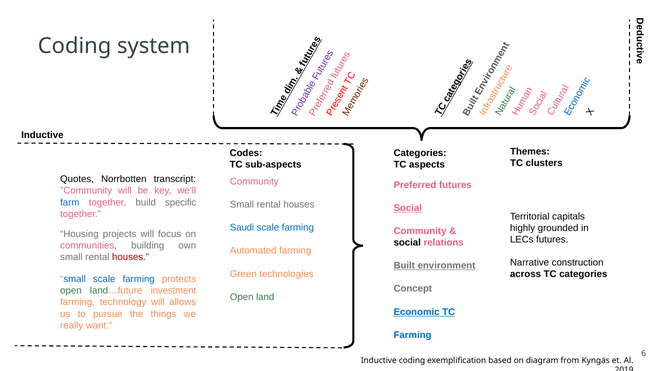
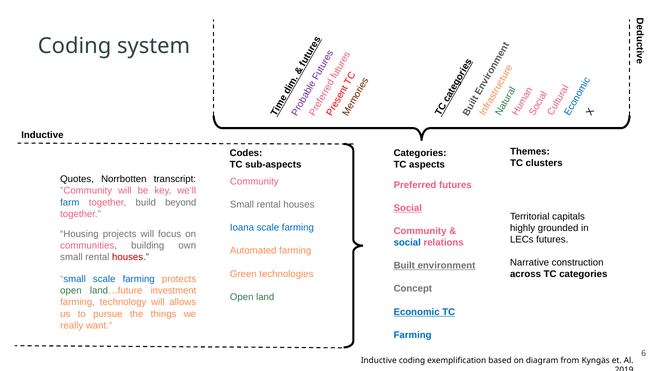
specific: specific -> beyond
Saudi: Saudi -> Ioana
social at (407, 242) colour: black -> blue
